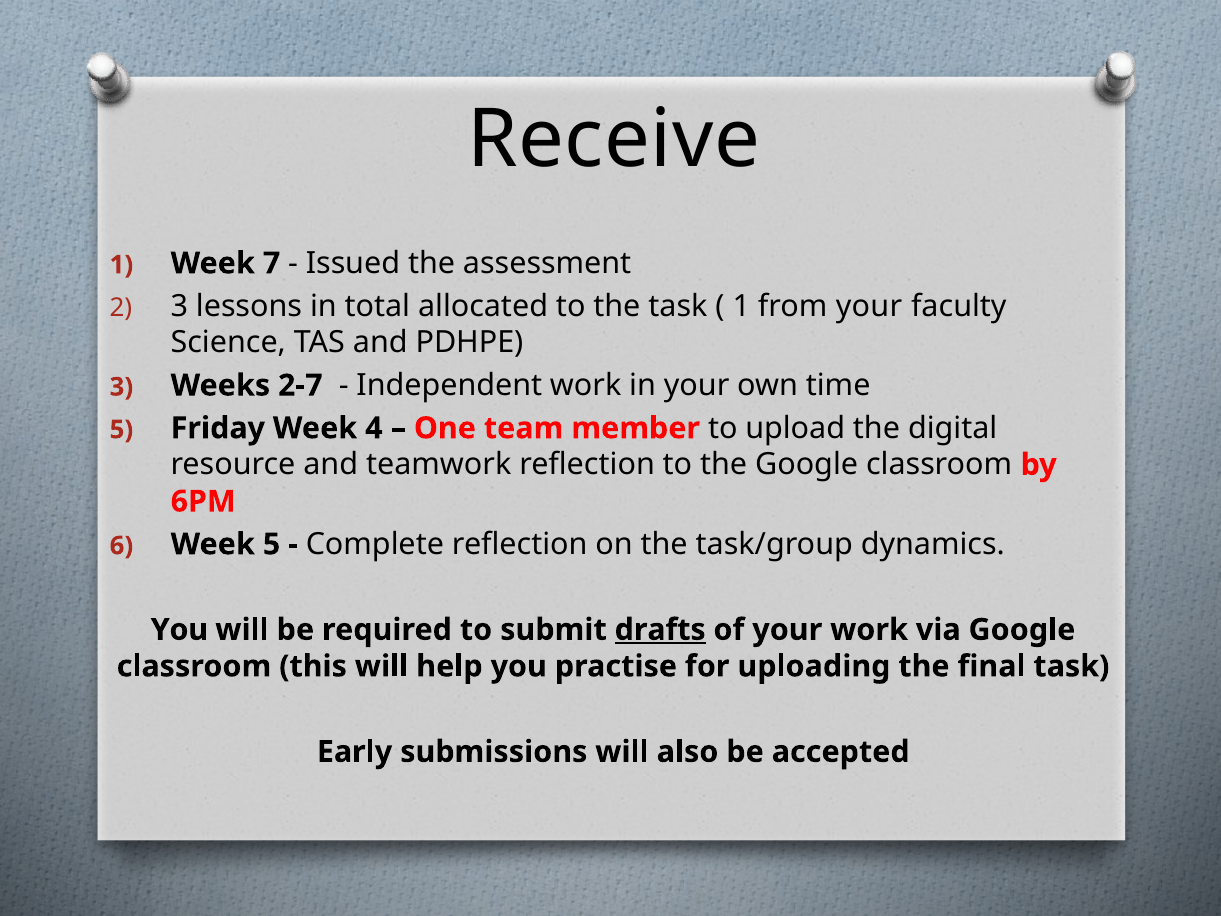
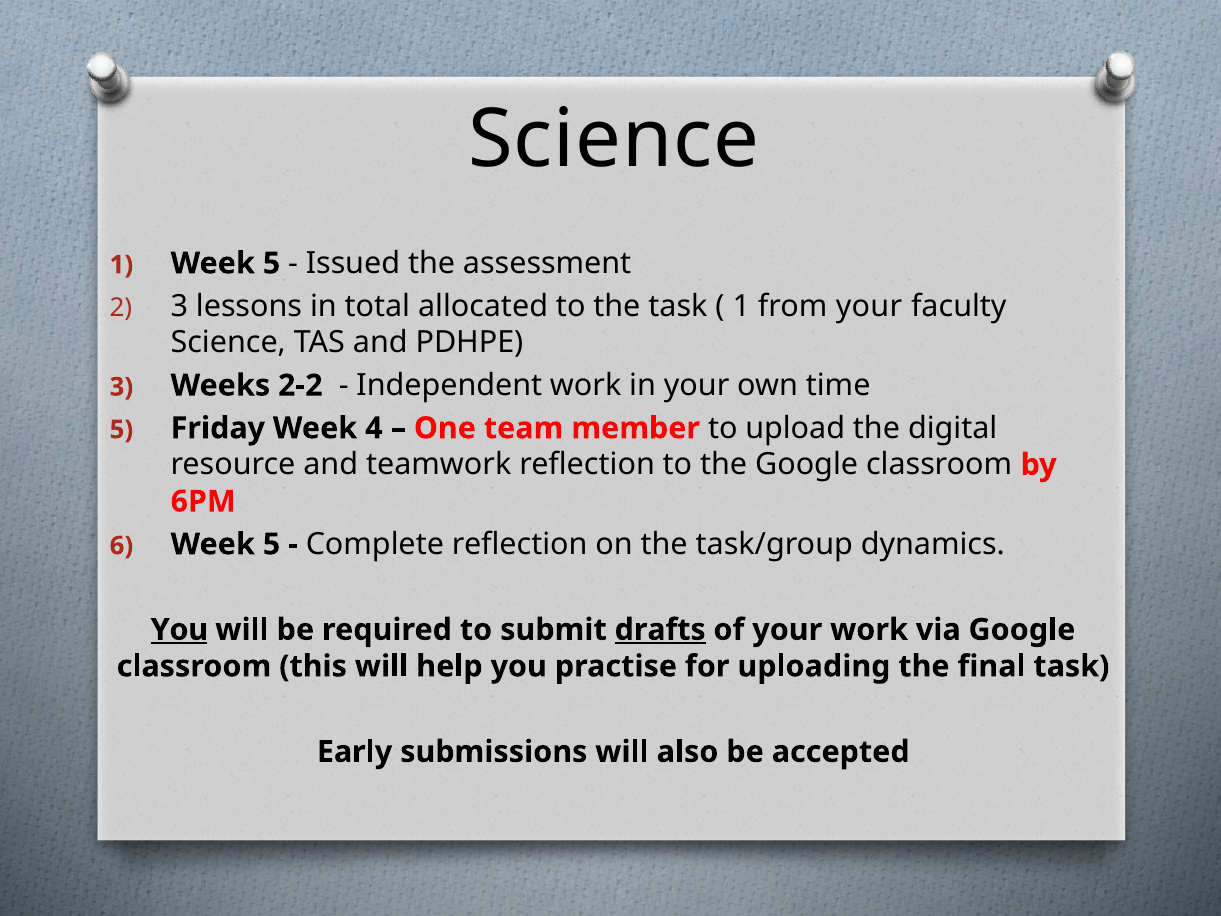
Receive at (614, 140): Receive -> Science
1 Week 7: 7 -> 5
2-7: 2-7 -> 2-2
You at (179, 630) underline: none -> present
